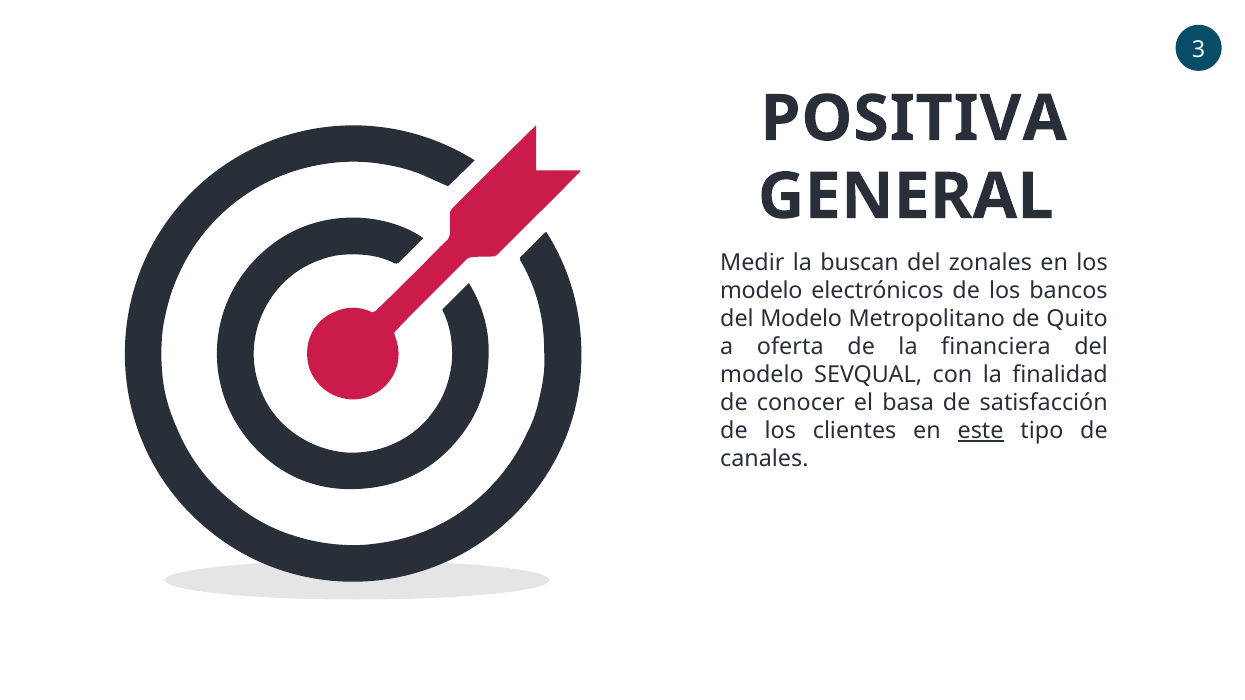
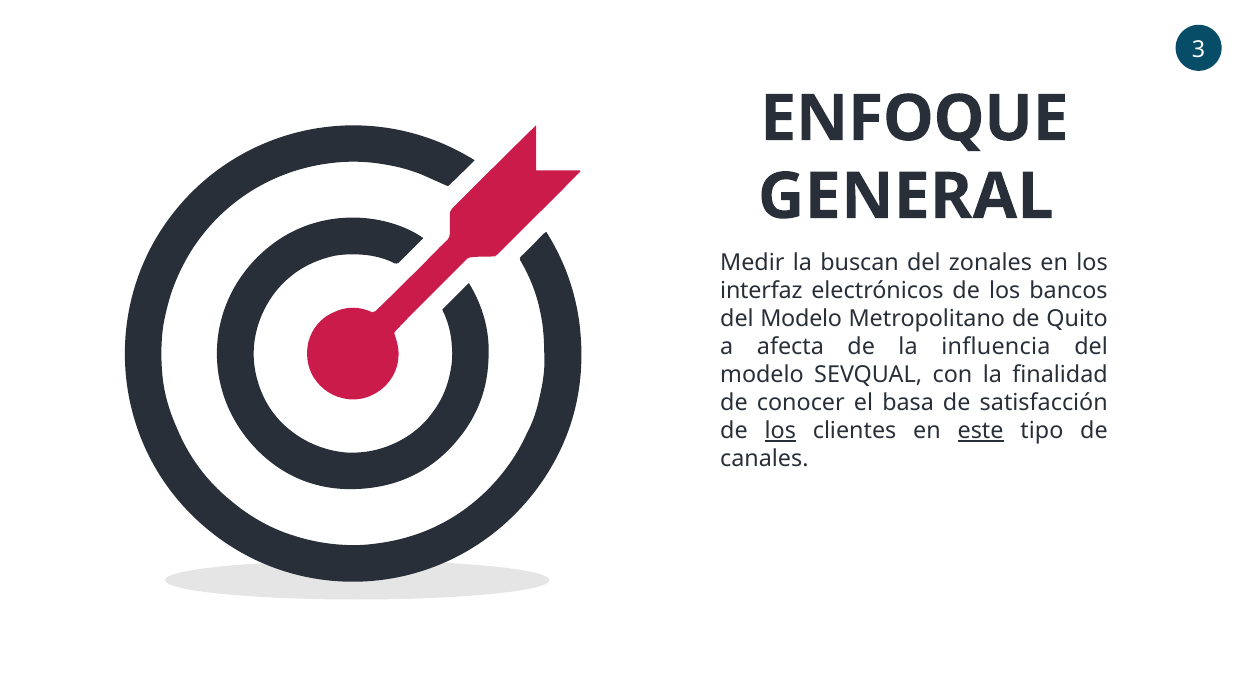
POSITIVA: POSITIVA -> ENFOQUE
modelo at (761, 291): modelo -> interfaz
oferta: oferta -> afecta
financiera: financiera -> influencia
los at (780, 431) underline: none -> present
